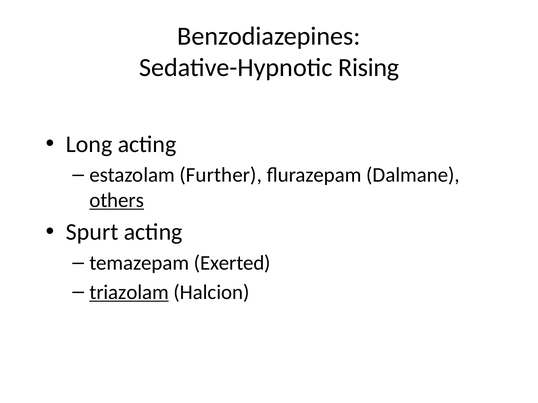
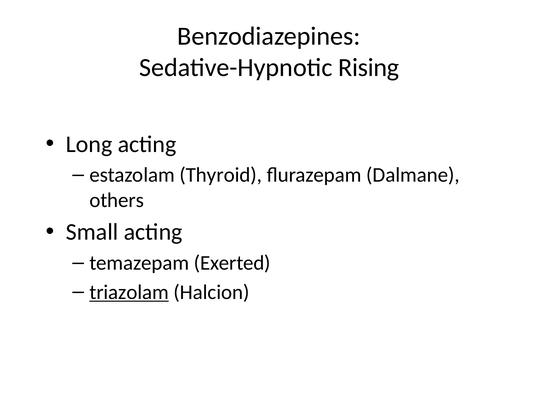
Further: Further -> Thyroid
others underline: present -> none
Spurt: Spurt -> Small
